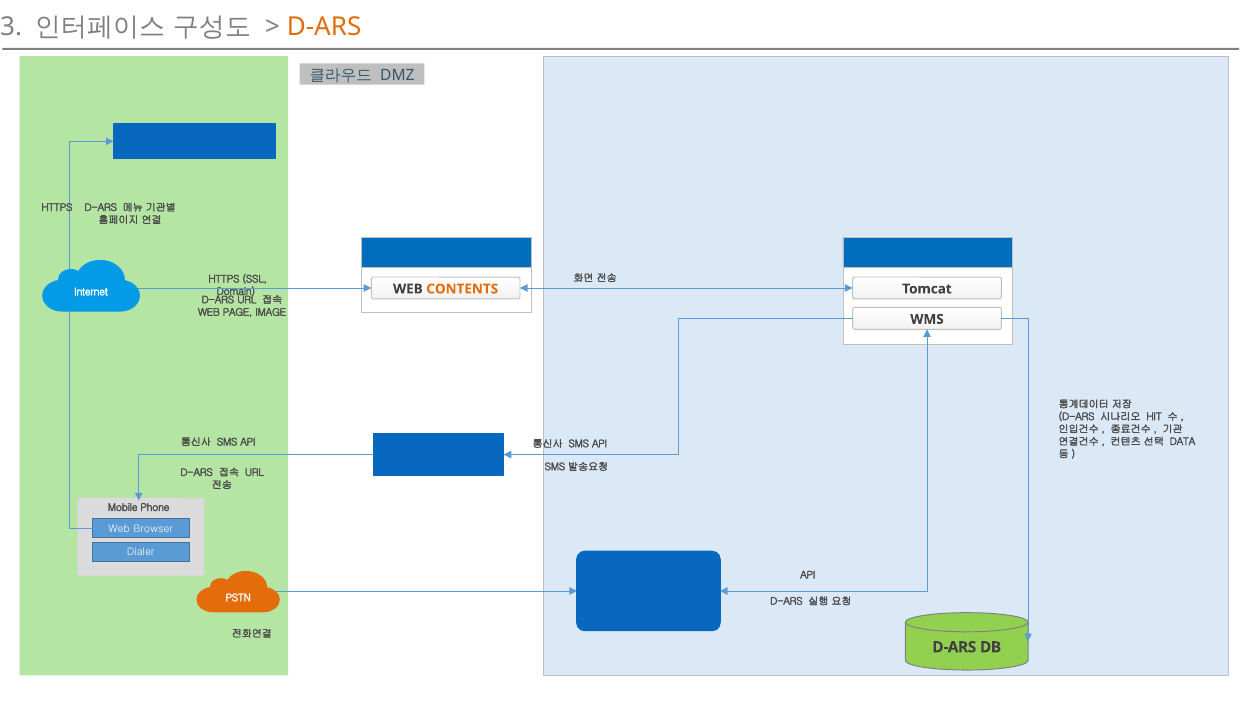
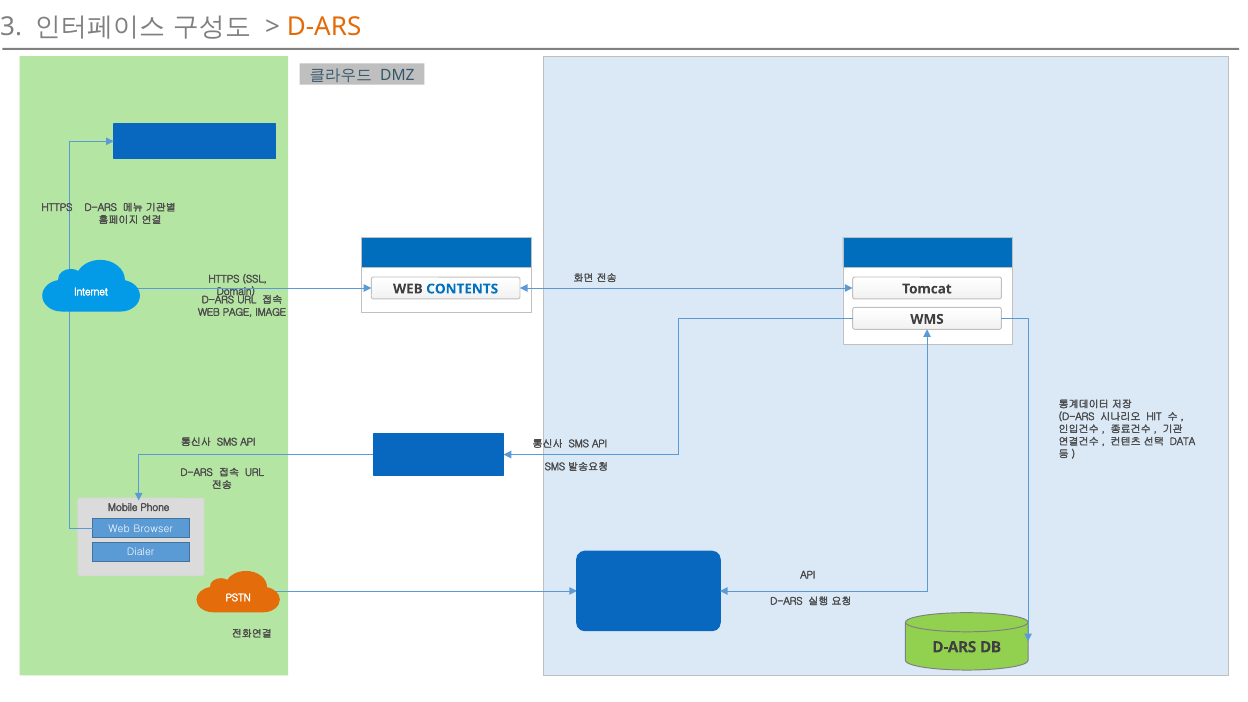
CONTENTS colour: orange -> blue
